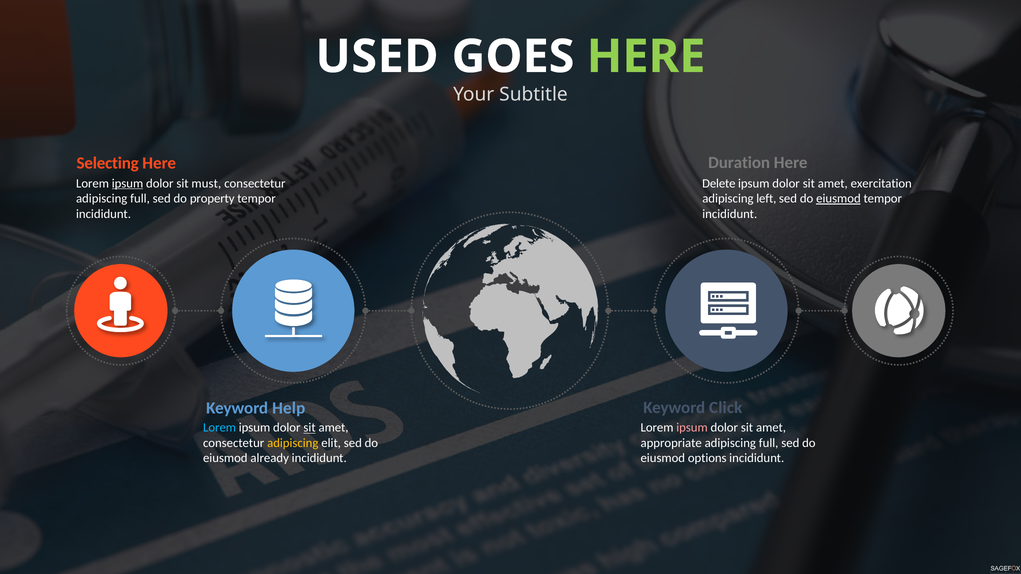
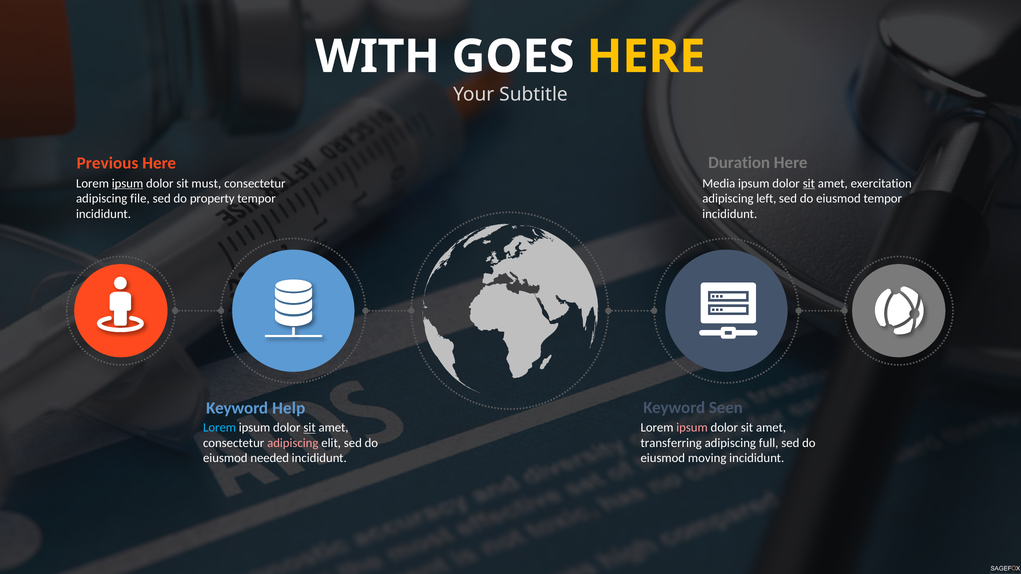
USED: USED -> WITH
HERE at (646, 57) colour: light green -> yellow
Selecting: Selecting -> Previous
Delete: Delete -> Media
sit at (809, 183) underline: none -> present
full at (140, 199): full -> file
eiusmod at (838, 199) underline: present -> none
Click: Click -> Seen
adipiscing at (293, 443) colour: yellow -> pink
appropriate: appropriate -> transferring
already: already -> needed
options: options -> moving
